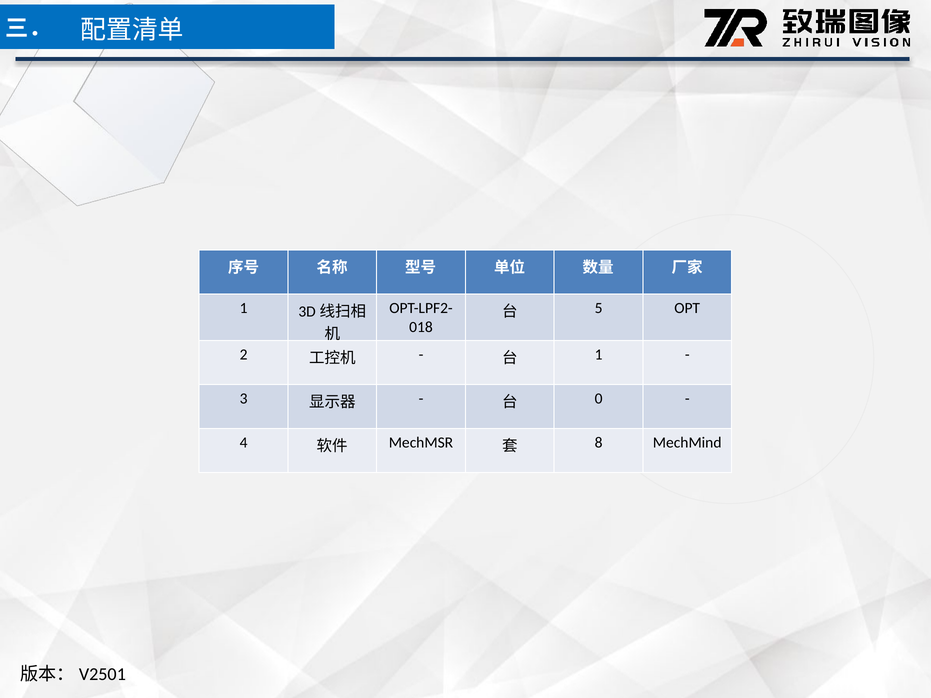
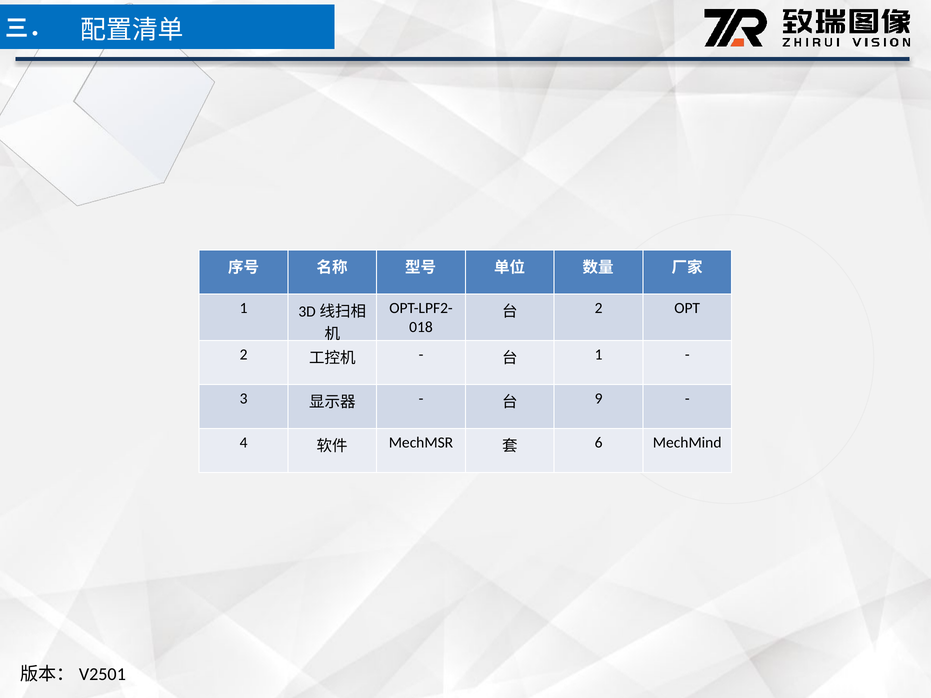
5 at (599, 308): 5 -> 2
0: 0 -> 9
8: 8 -> 6
